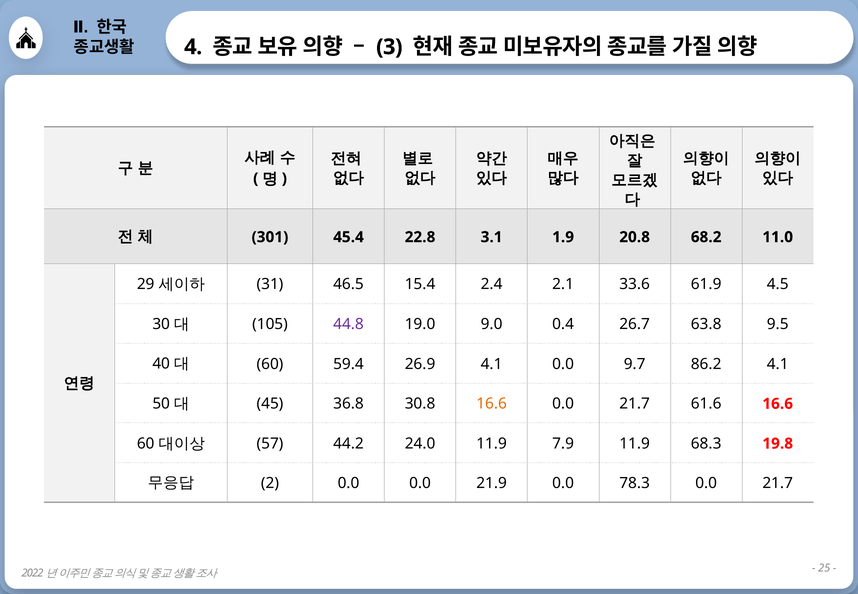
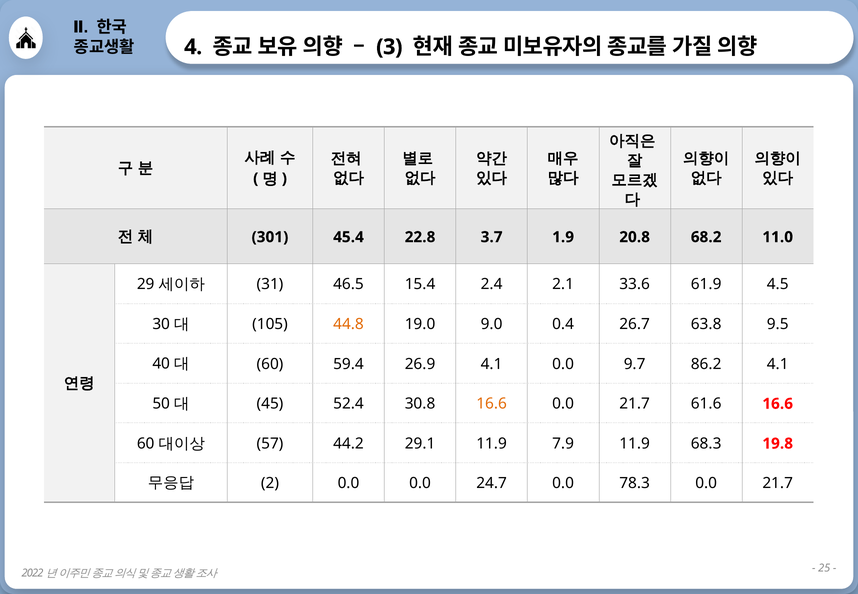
3.1: 3.1 -> 3.7
44.8 colour: purple -> orange
36.8: 36.8 -> 52.4
24.0: 24.0 -> 29.1
21.9: 21.9 -> 24.7
